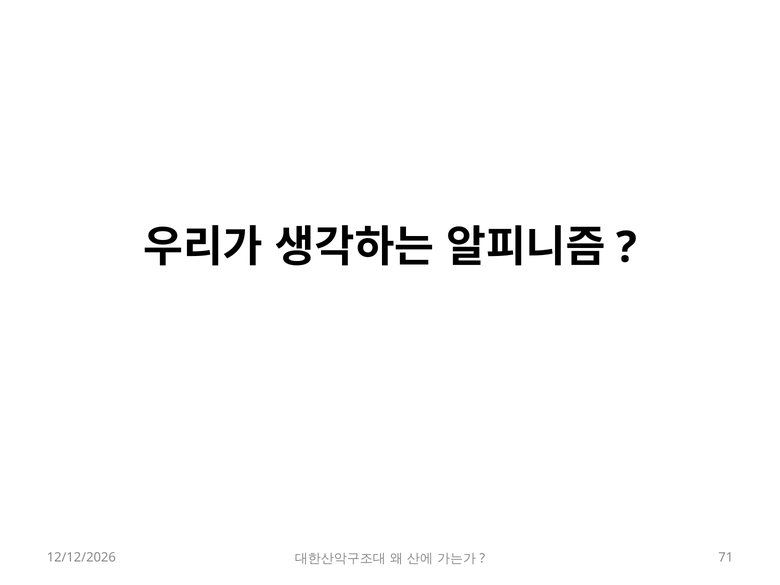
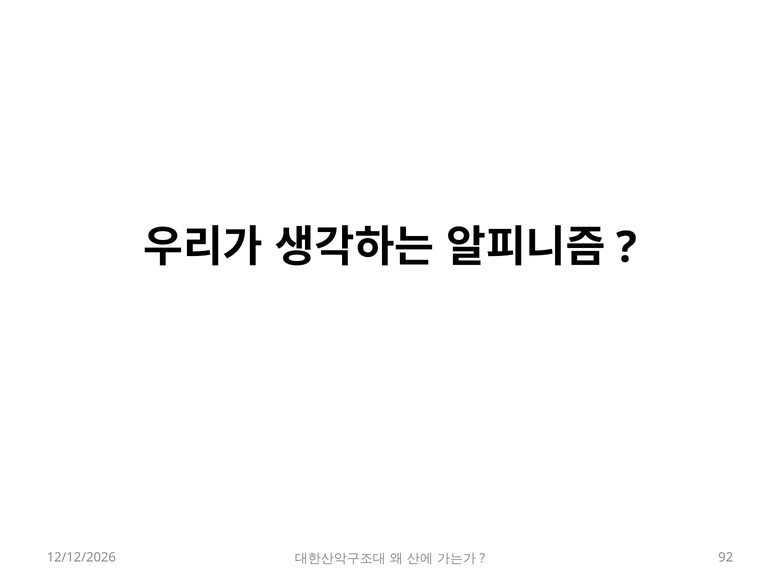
71: 71 -> 92
